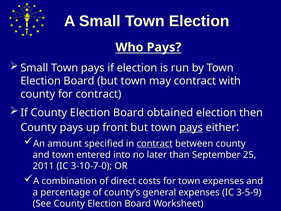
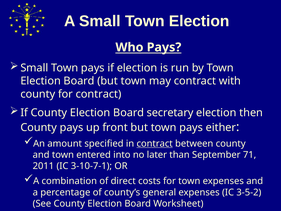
obtained: obtained -> secretary
pays at (191, 127) underline: present -> none
25: 25 -> 71
3-10-7-0: 3-10-7-0 -> 3-10-7-1
3-5-9: 3-5-9 -> 3-5-2
